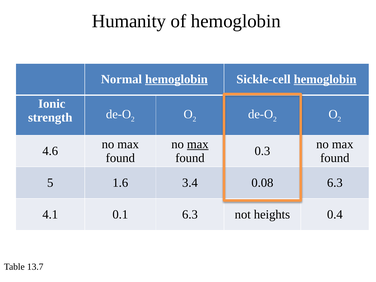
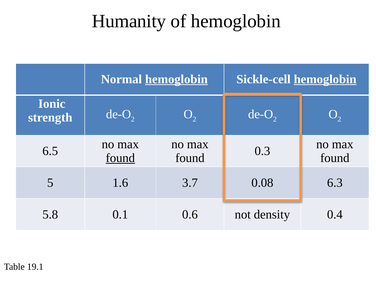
max at (198, 144) underline: present -> none
4.6: 4.6 -> 6.5
found at (120, 158) underline: none -> present
3.4: 3.4 -> 3.7
4.1: 4.1 -> 5.8
0.1 6.3: 6.3 -> 0.6
heights: heights -> density
13.7: 13.7 -> 19.1
